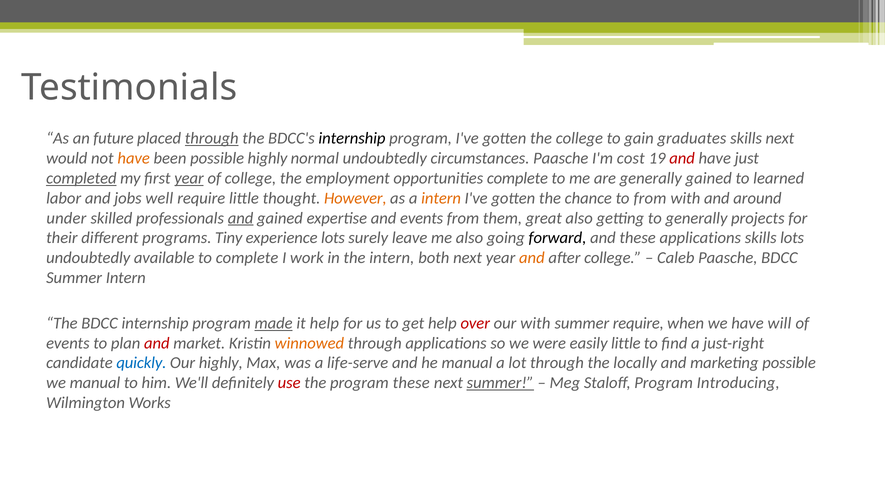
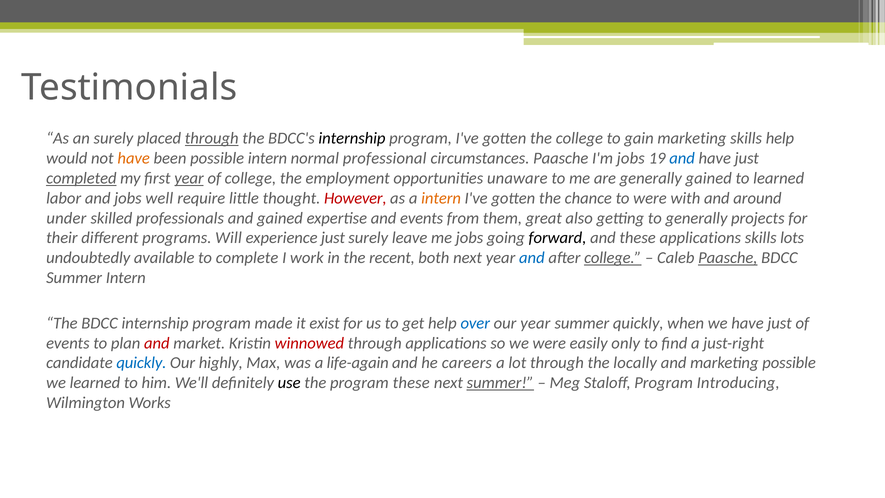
an future: future -> surely
gain graduates: graduates -> marketing
skills next: next -> help
possible highly: highly -> intern
normal undoubtedly: undoubtedly -> professional
I'm cost: cost -> jobs
and at (682, 158) colour: red -> blue
opportunities complete: complete -> unaware
However colour: orange -> red
to from: from -> were
and at (241, 218) underline: present -> none
Tiny: Tiny -> Will
experience lots: lots -> just
me also: also -> jobs
the intern: intern -> recent
and at (532, 258) colour: orange -> blue
college at (613, 258) underline: none -> present
Paasche at (728, 258) underline: none -> present
made underline: present -> none
it help: help -> exist
over colour: red -> blue
our with: with -> year
summer require: require -> quickly
we have will: will -> just
winnowed colour: orange -> red
easily little: little -> only
life-serve: life-serve -> life-again
he manual: manual -> careers
we manual: manual -> learned
use colour: red -> black
